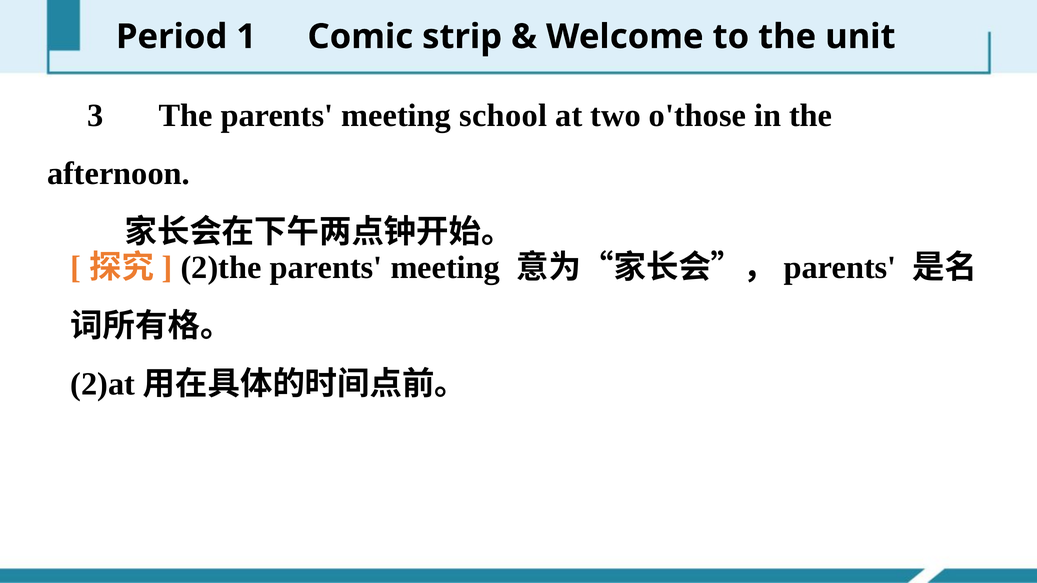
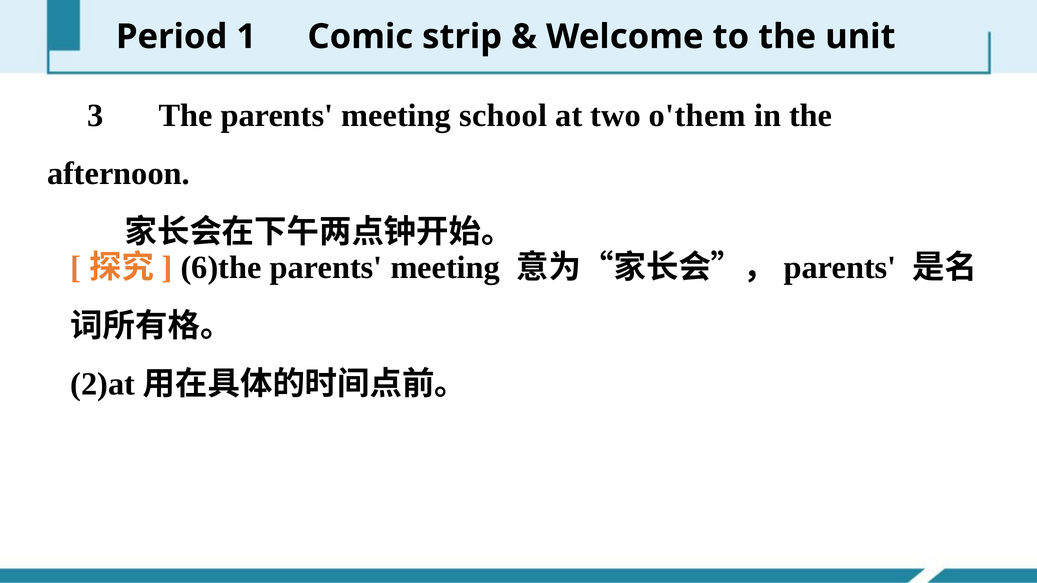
o'those: o'those -> o'them
2)the: 2)the -> 6)the
